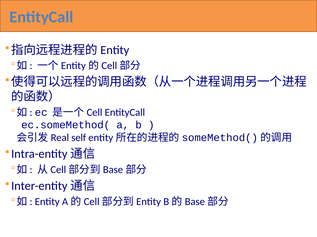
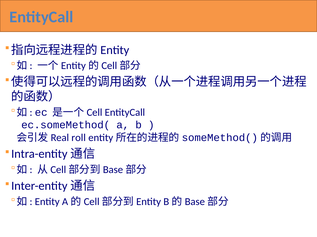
self: self -> roll
